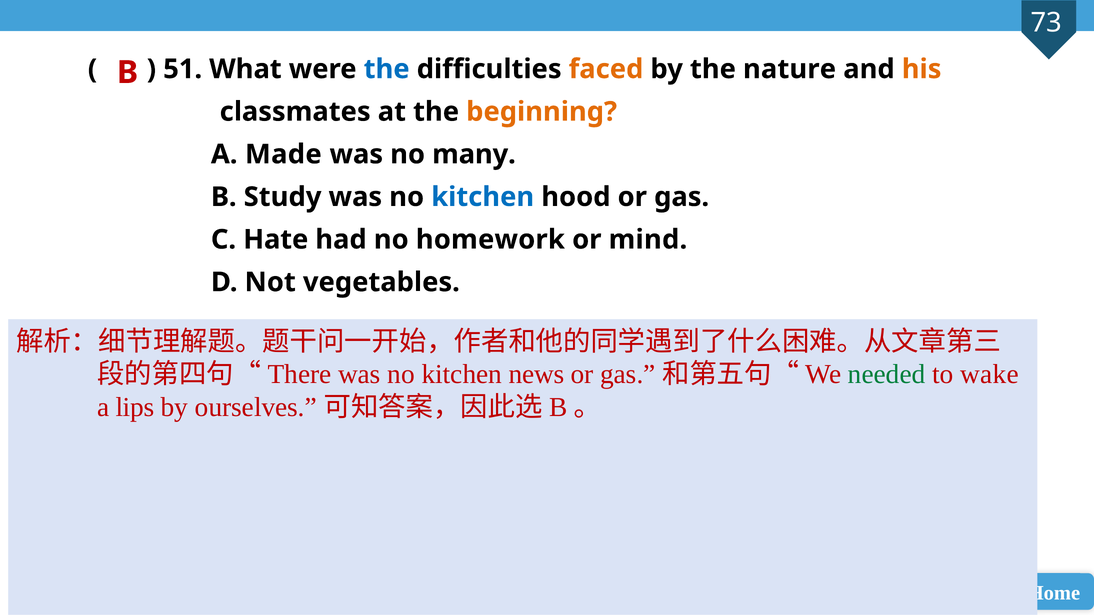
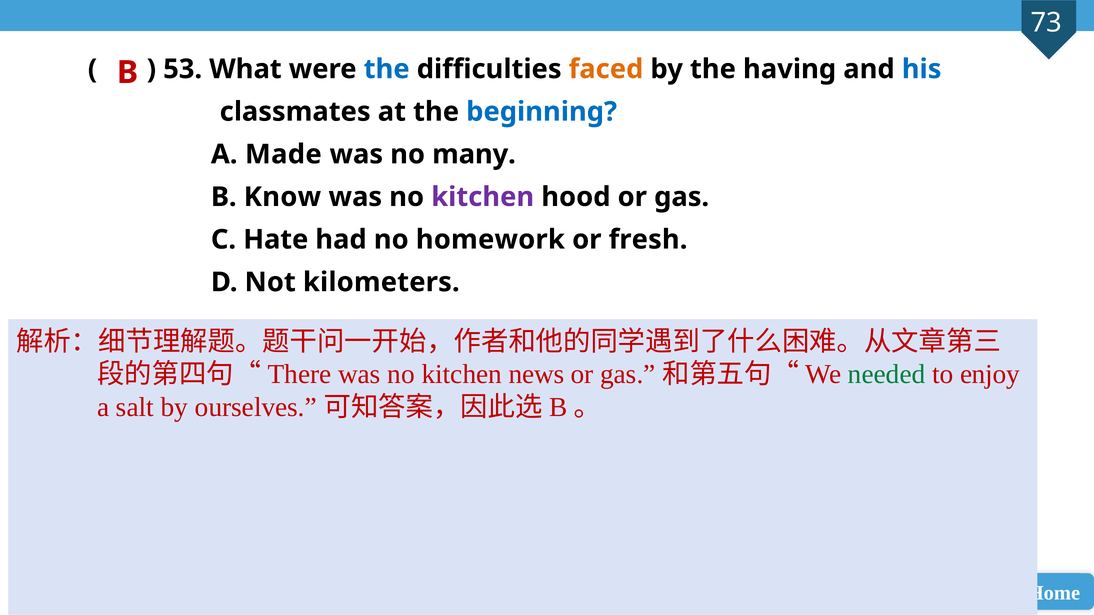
51: 51 -> 53
nature: nature -> having
his colour: orange -> blue
beginning colour: orange -> blue
Study: Study -> Know
kitchen at (483, 197) colour: blue -> purple
mind: mind -> fresh
vegetables: vegetables -> kilometers
wake: wake -> enjoy
lips: lips -> salt
